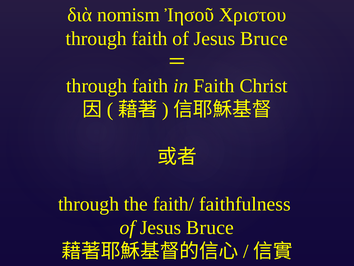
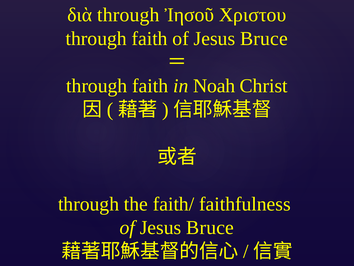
διὰ nomism: nomism -> through
in Faith: Faith -> Noah
